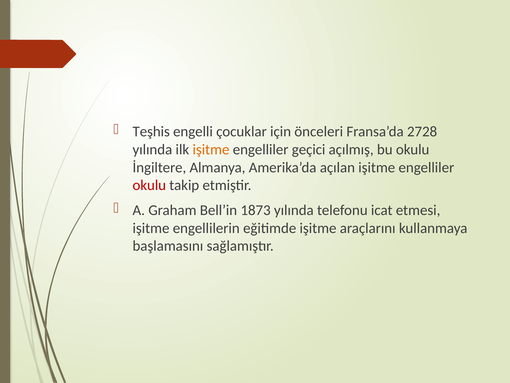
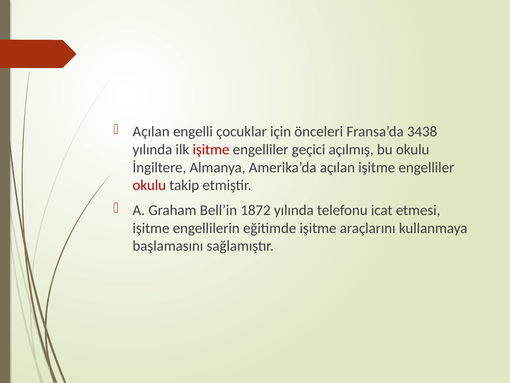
Teşhis at (151, 132): Teşhis -> Açılan
2728: 2728 -> 3438
işitme at (211, 149) colour: orange -> red
1873: 1873 -> 1872
